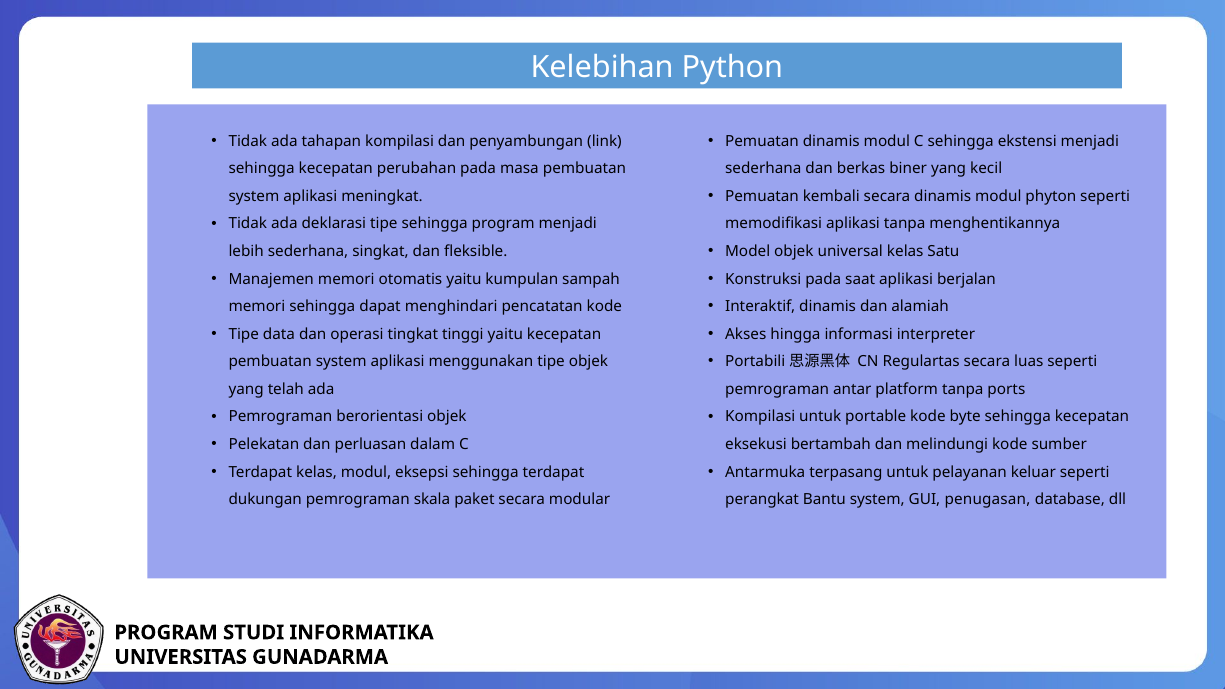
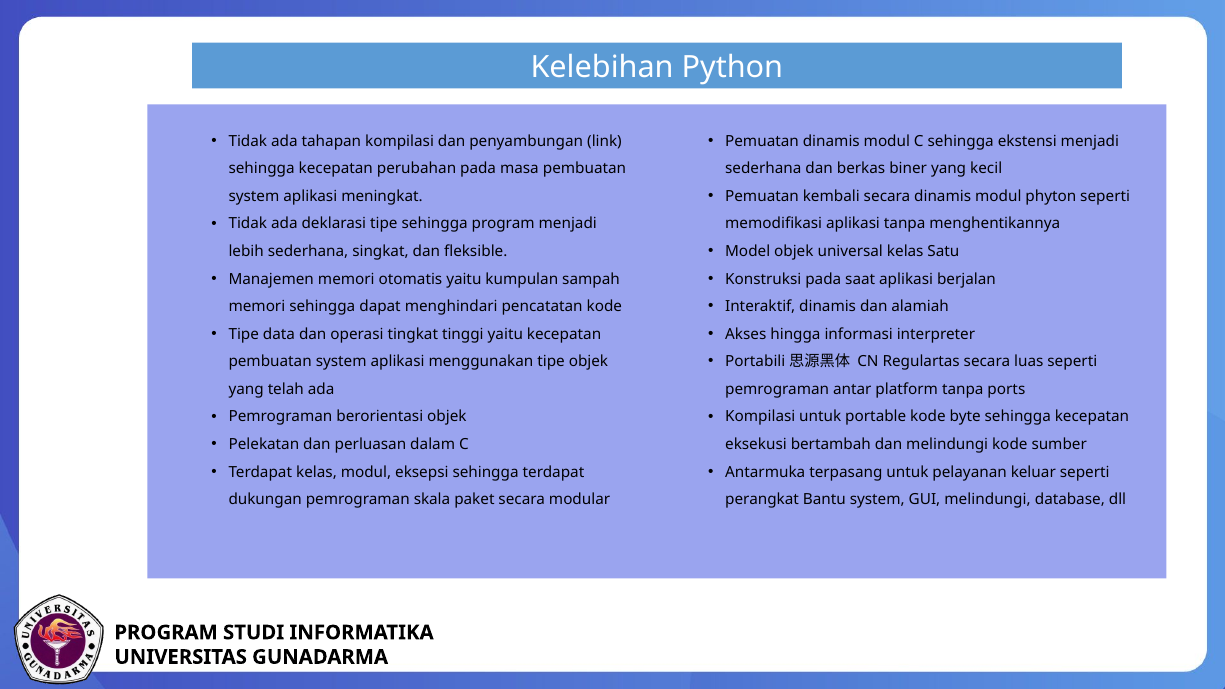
GUI penugasan: penugasan -> melindungi
